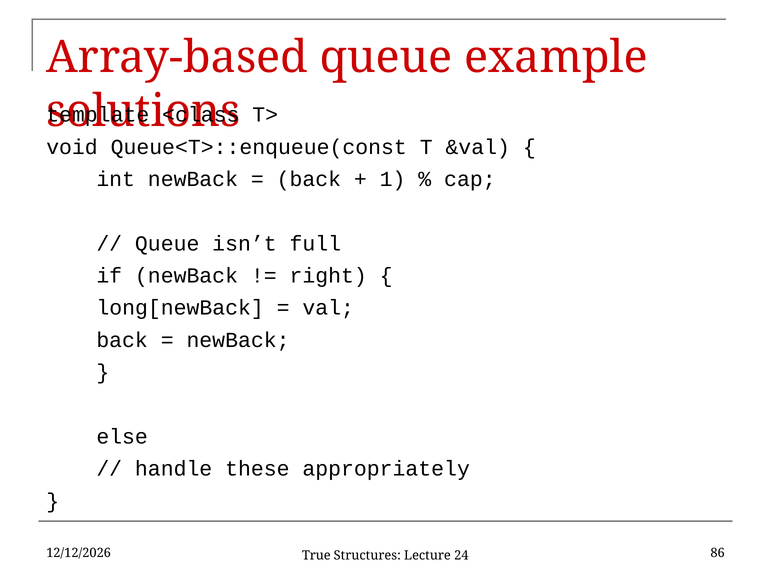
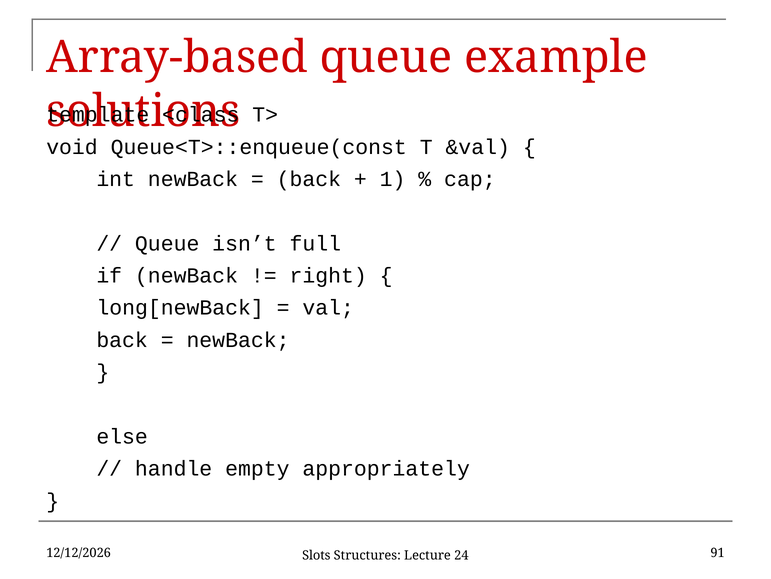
these: these -> empty
86: 86 -> 91
True: True -> Slots
